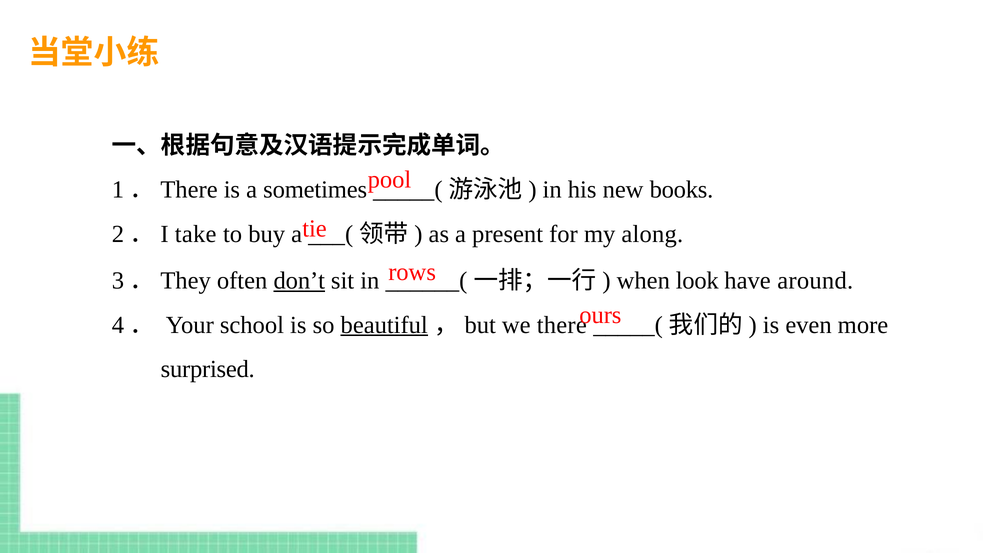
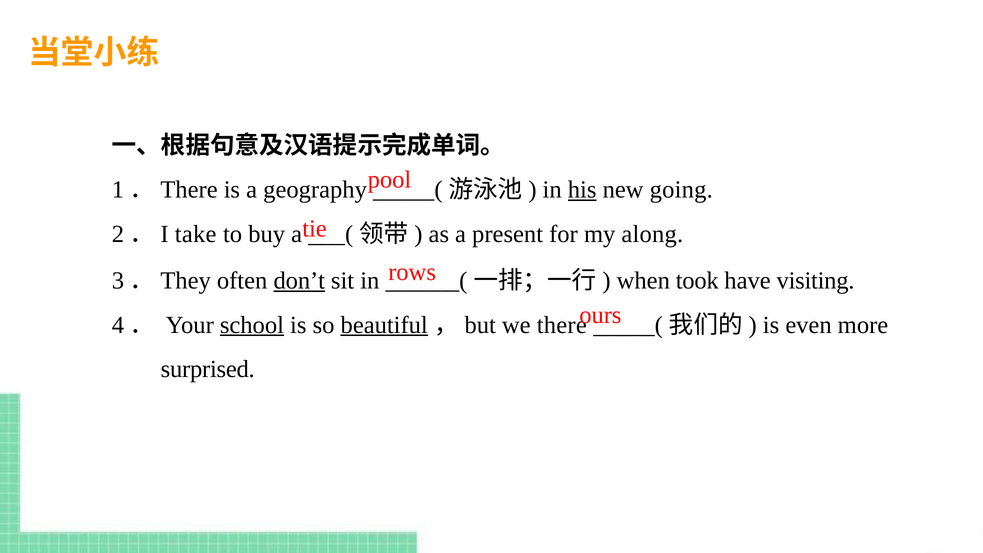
sometimes: sometimes -> geography
his underline: none -> present
books: books -> going
look: look -> took
around: around -> visiting
school underline: none -> present
